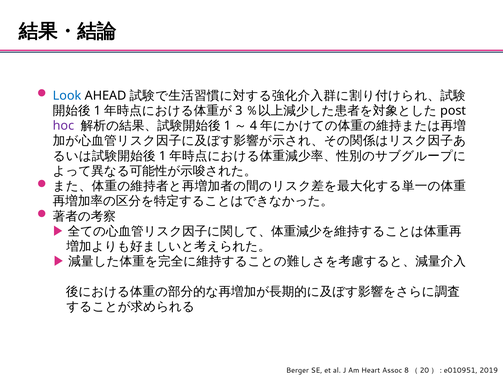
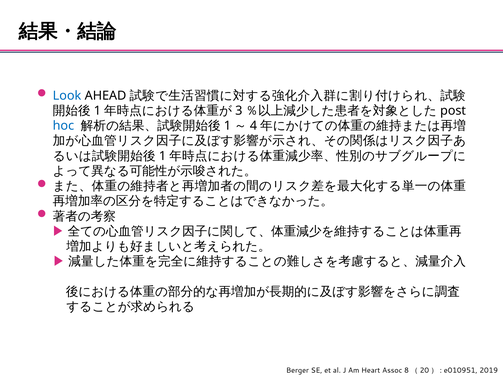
hoc colour: purple -> blue
